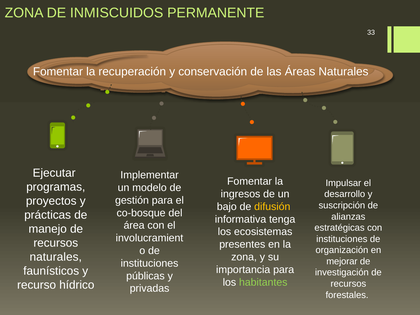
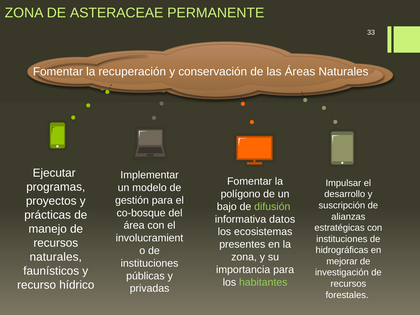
INMISCUIDOS: INMISCUIDOS -> ASTERACEAE
ingresos: ingresos -> polígono
difusión colour: yellow -> light green
tenga: tenga -> datos
organización: organización -> hidrográficas
